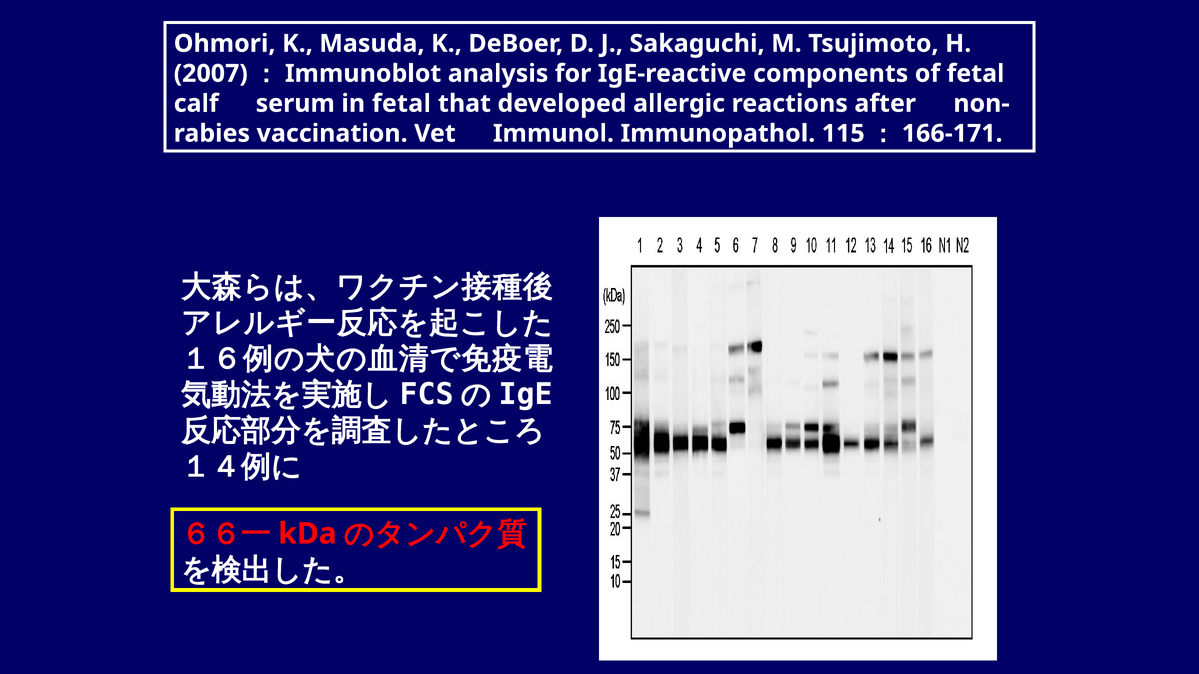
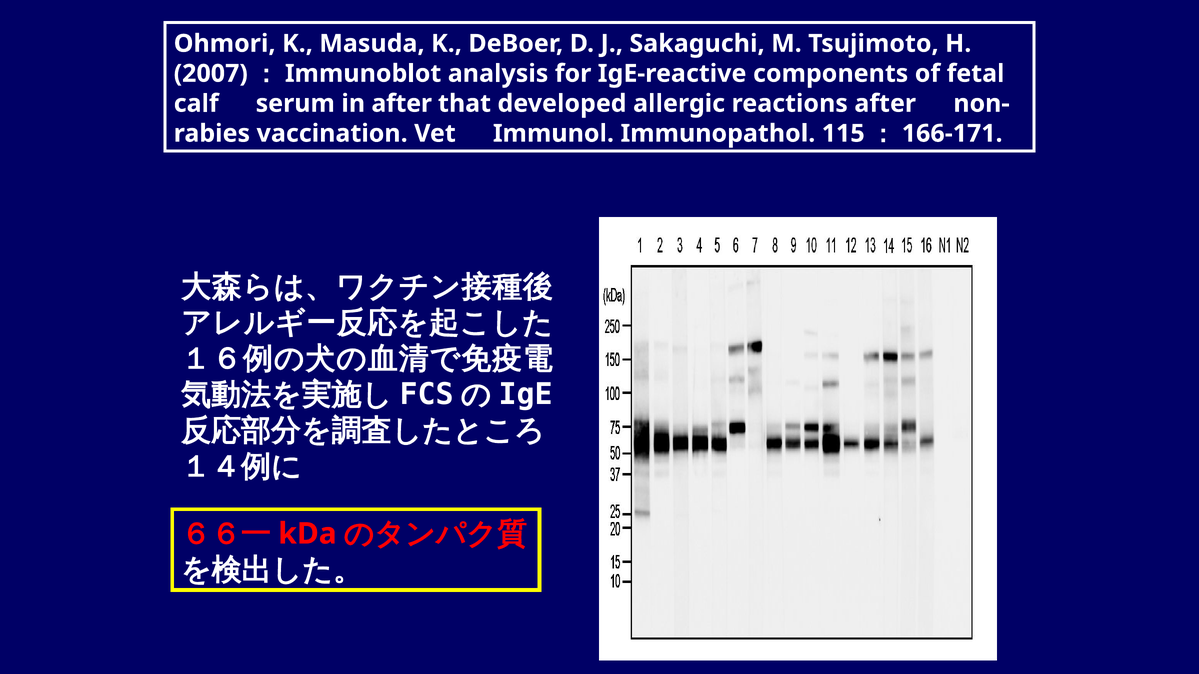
in fetal: fetal -> after
